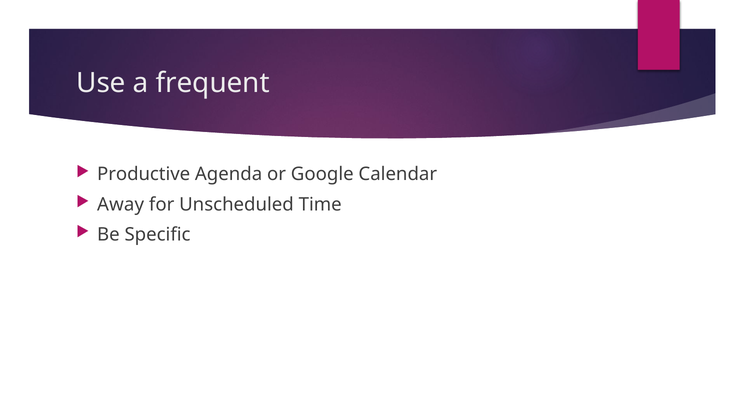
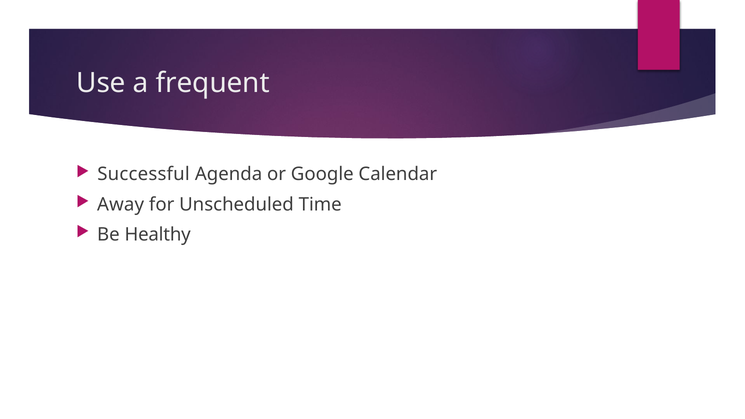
Productive: Productive -> Successful
Specific: Specific -> Healthy
